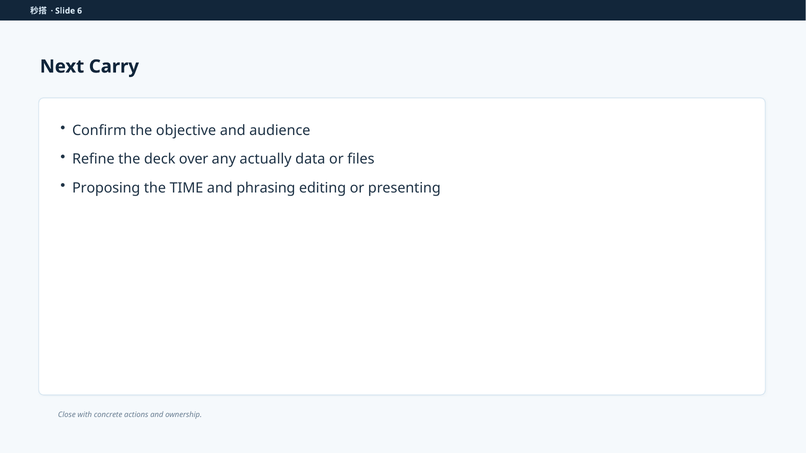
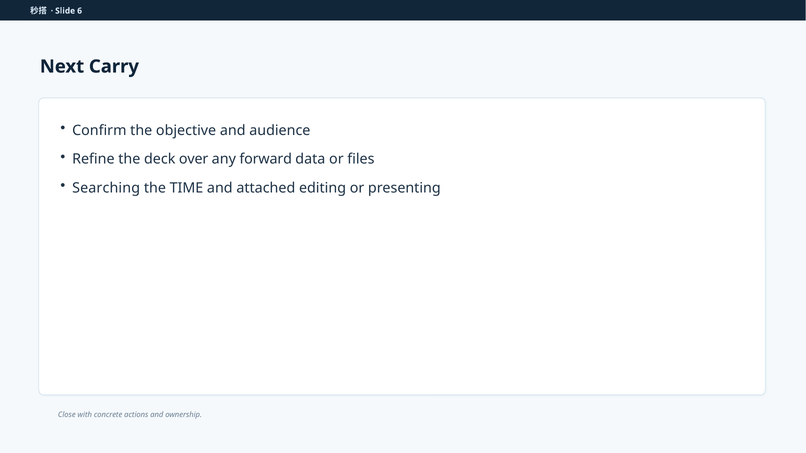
actually: actually -> forward
Proposing: Proposing -> Searching
phrasing: phrasing -> attached
